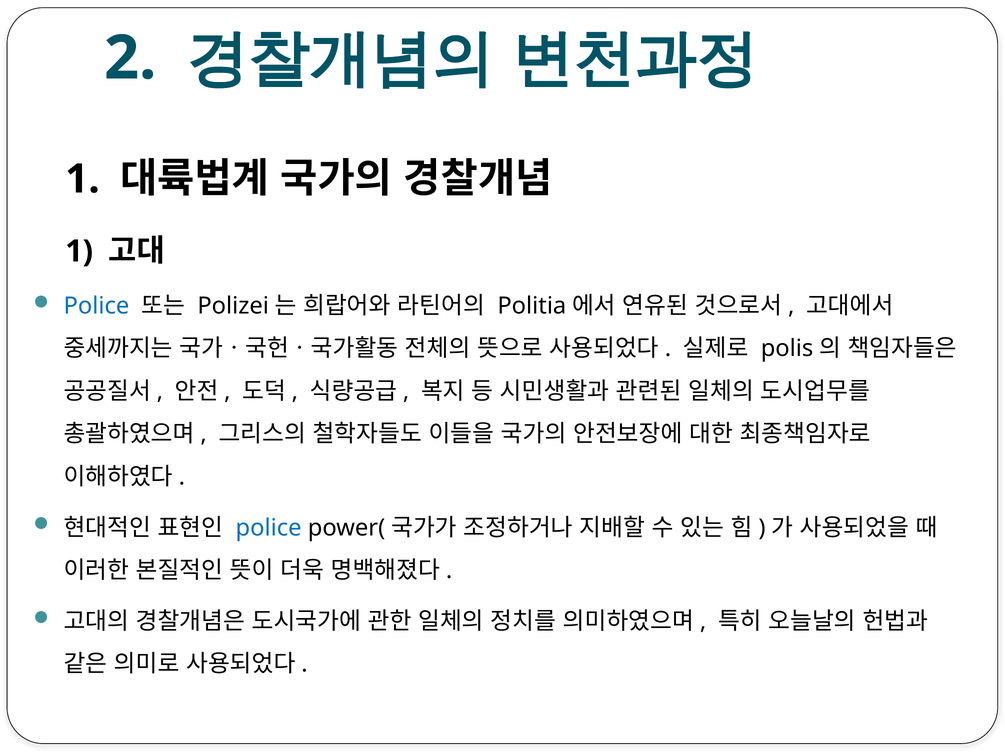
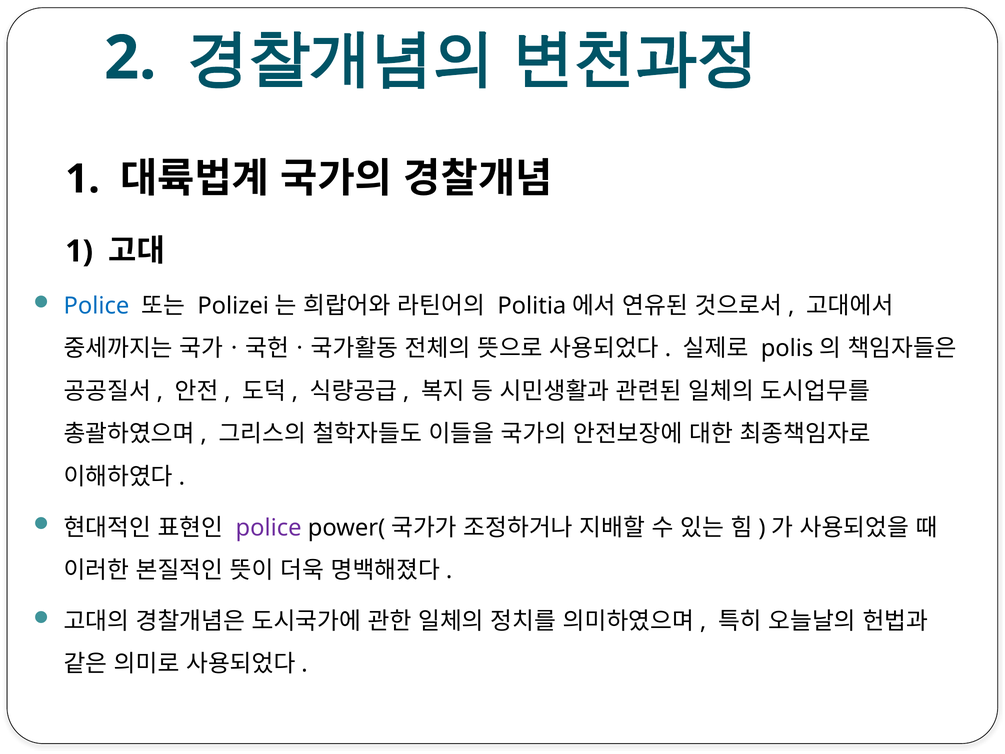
police at (269, 528) colour: blue -> purple
